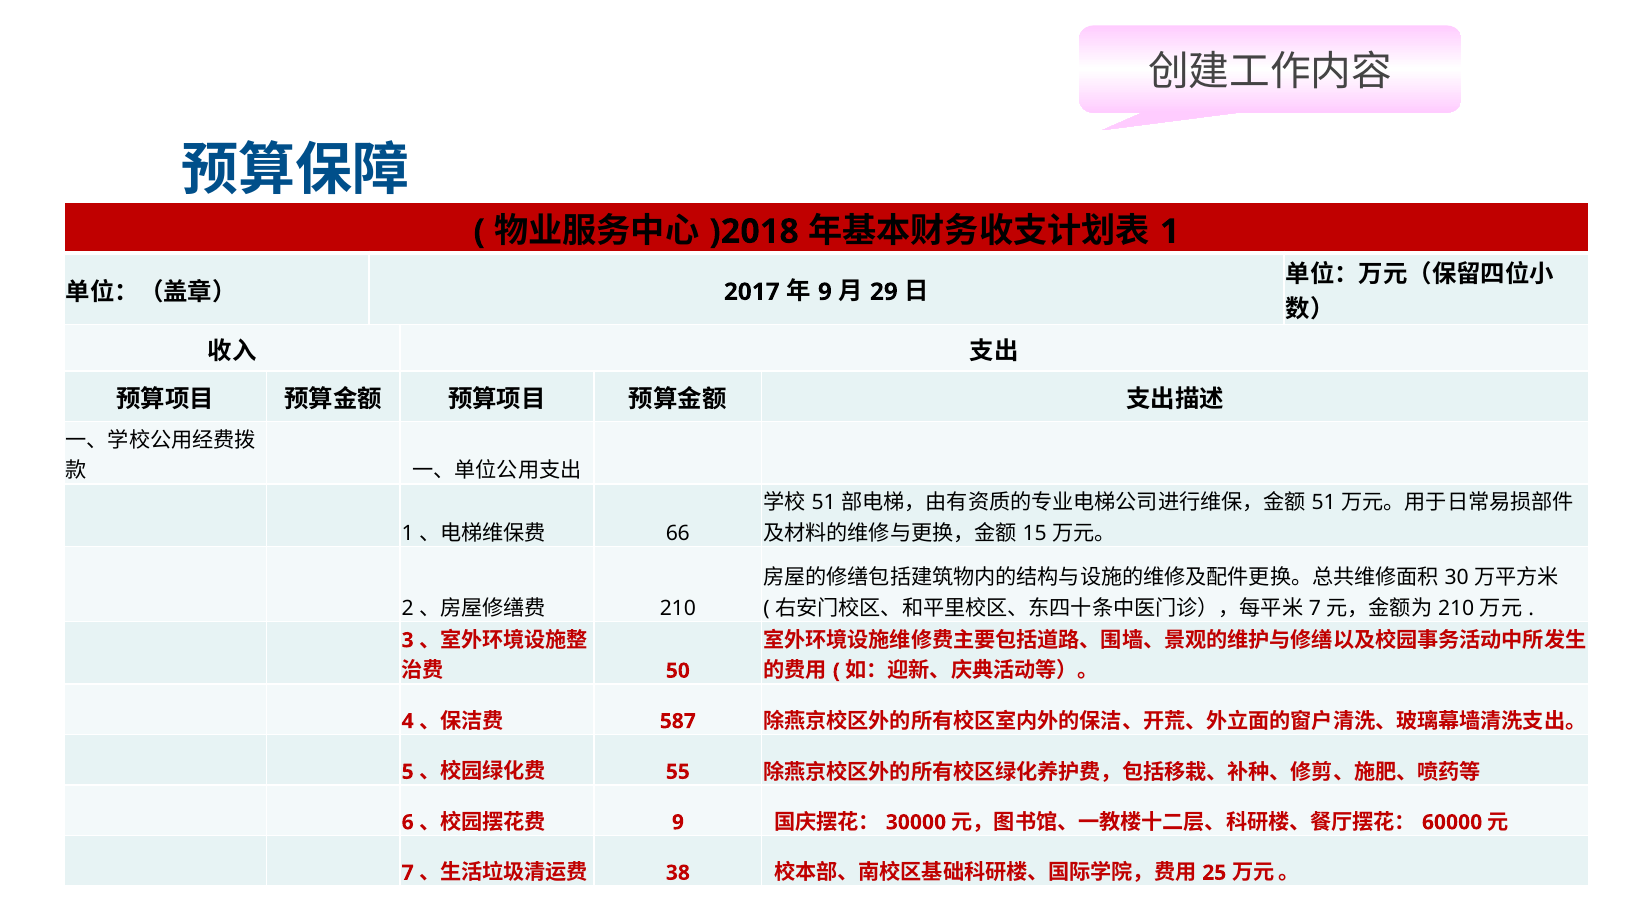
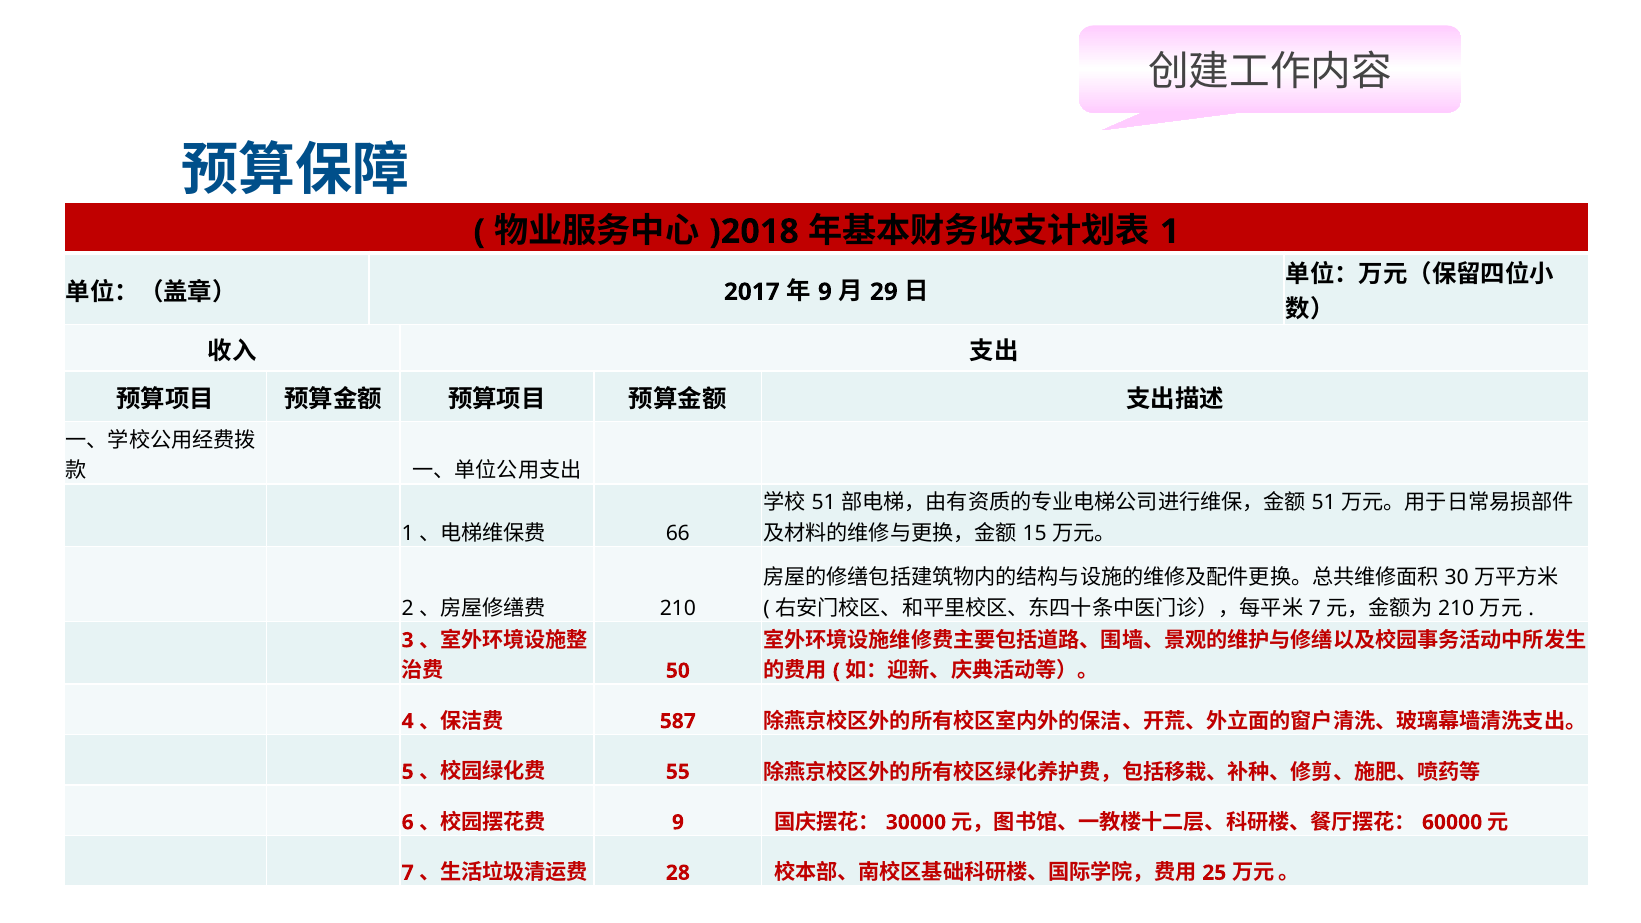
38: 38 -> 28
